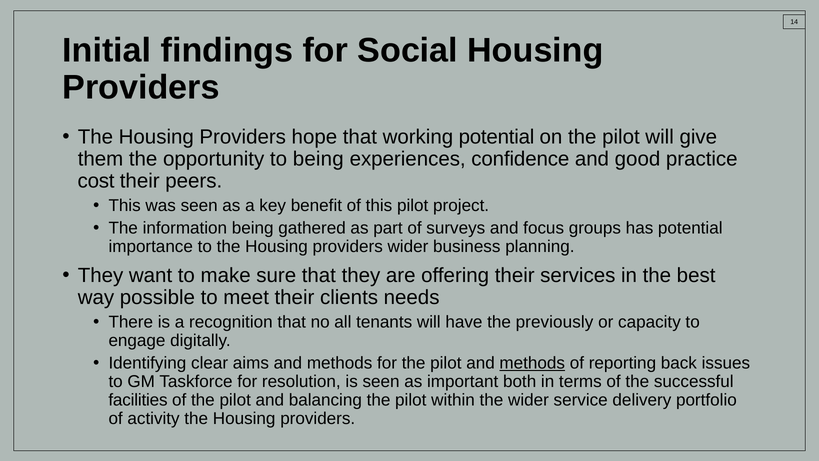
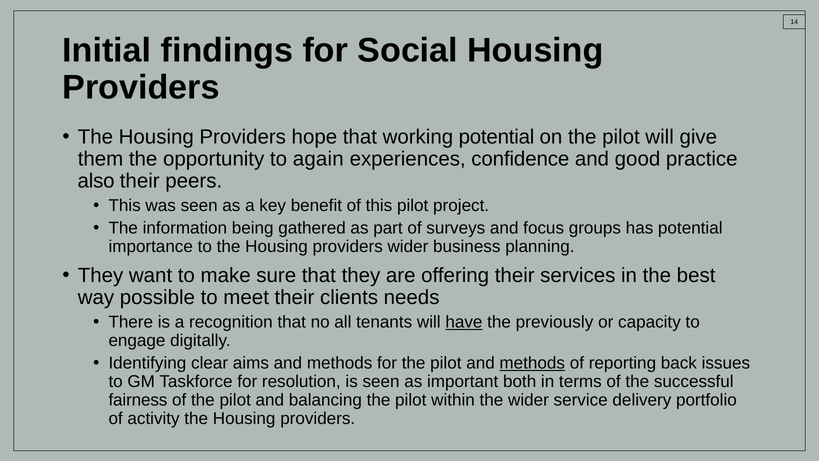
to being: being -> again
cost: cost -> also
have underline: none -> present
facilities: facilities -> fairness
